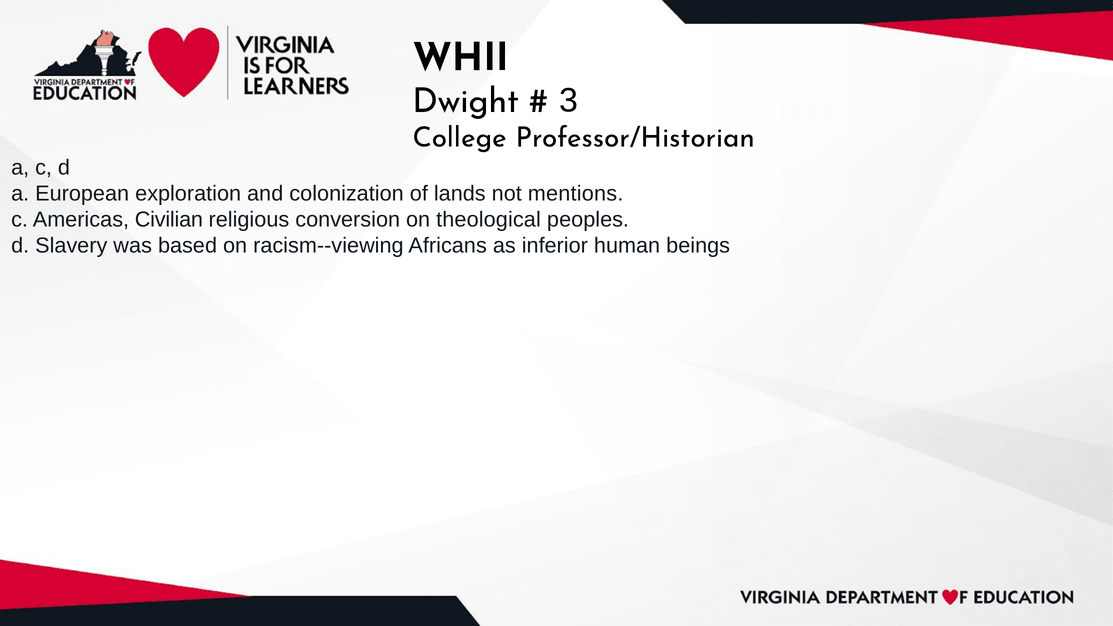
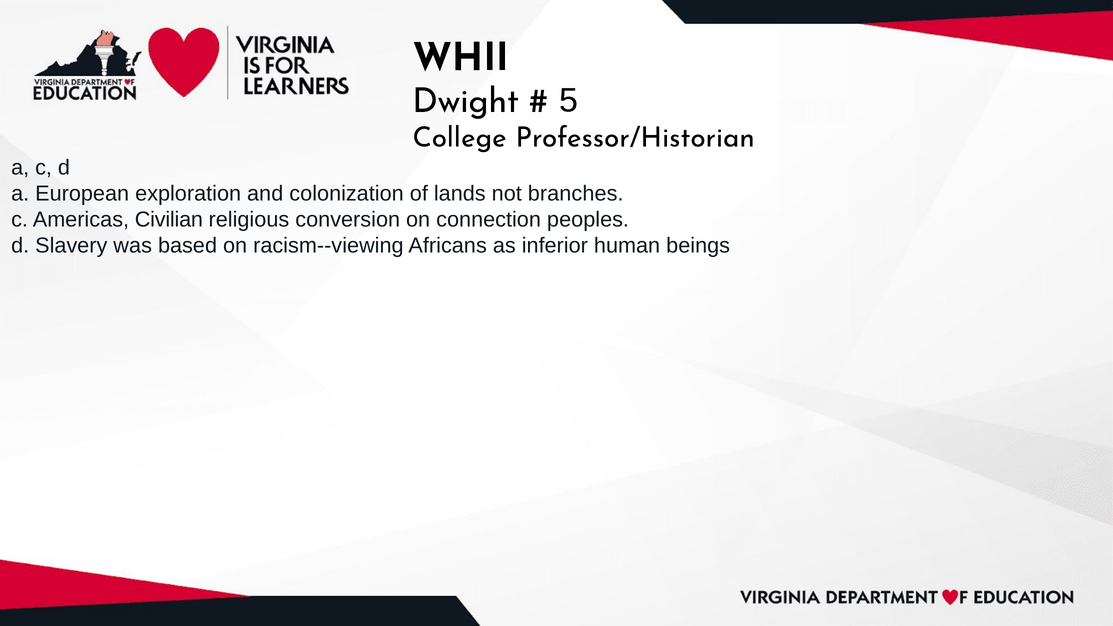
3: 3 -> 5
mentions: mentions -> branches
theological: theological -> connection
